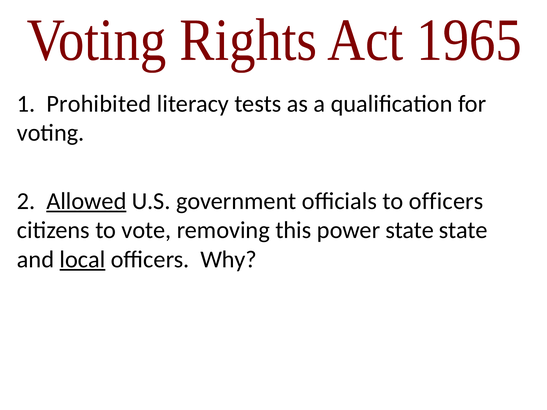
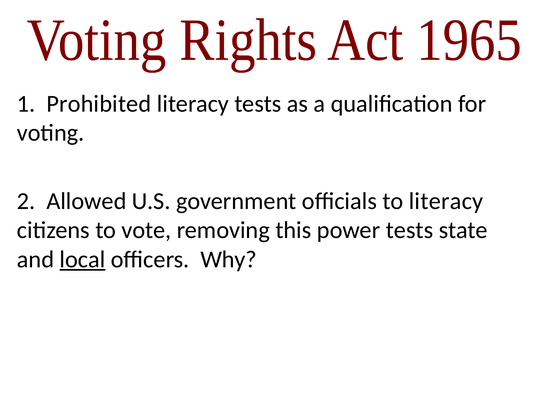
Allowed underline: present -> none
to officers: officers -> literacy
power state: state -> tests
